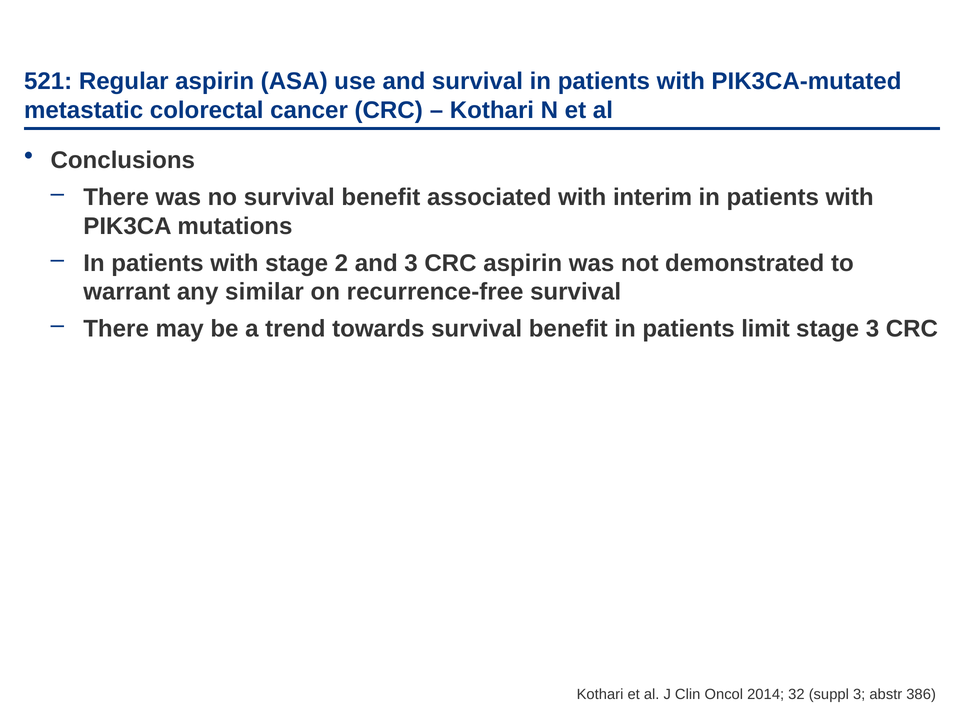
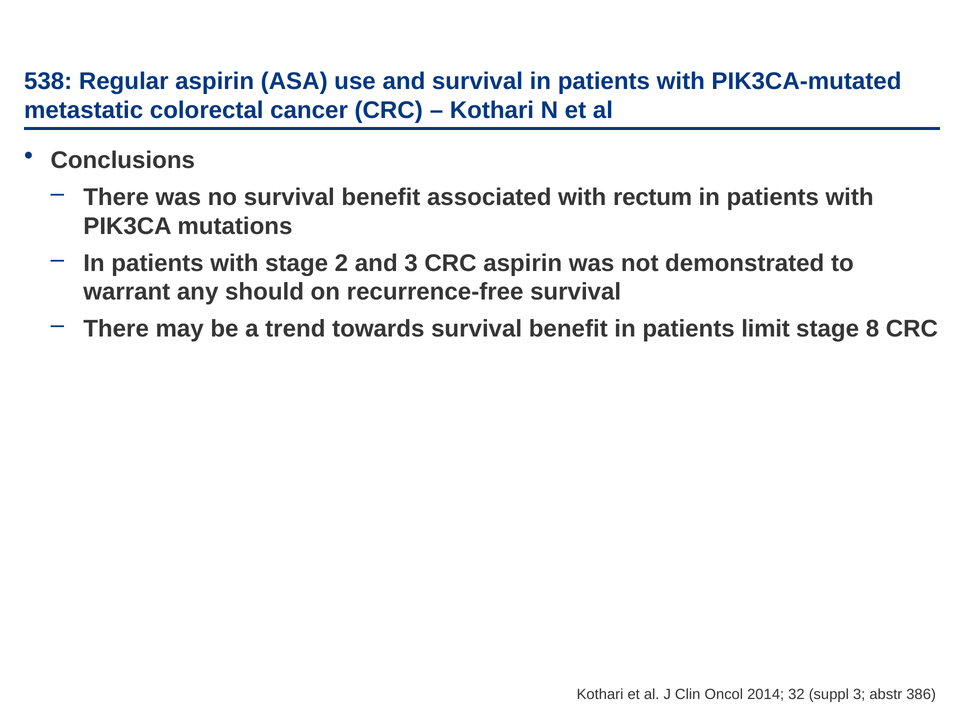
521: 521 -> 538
interim: interim -> rectum
similar: similar -> should
stage 3: 3 -> 8
